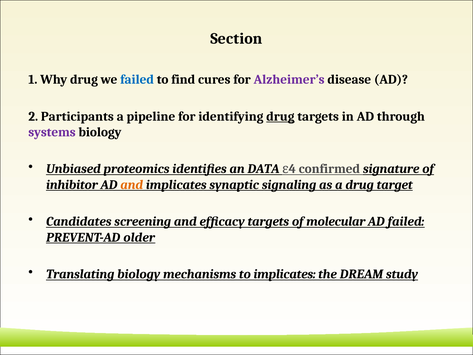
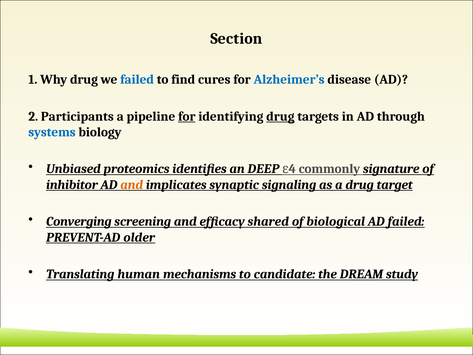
Alzheimer’s colour: purple -> blue
for at (187, 116) underline: none -> present
systems colour: purple -> blue
DATA: DATA -> DEEP
confirmed: confirmed -> commonly
Candidates: Candidates -> Converging
efficacy targets: targets -> shared
molecular: molecular -> biological
Translating biology: biology -> human
to implicates: implicates -> candidate
